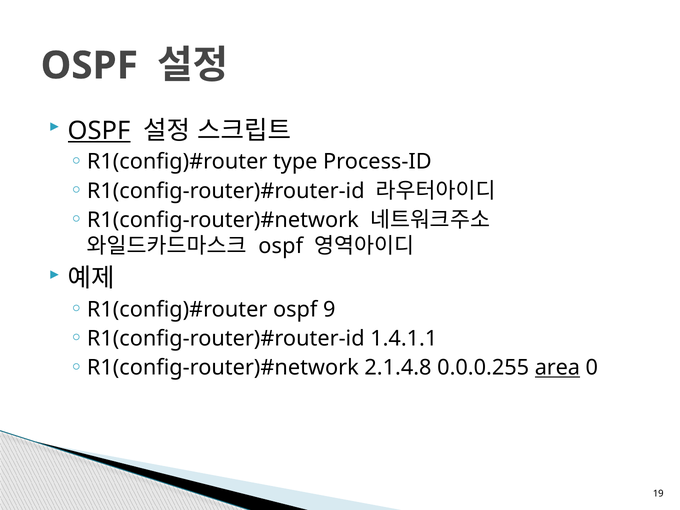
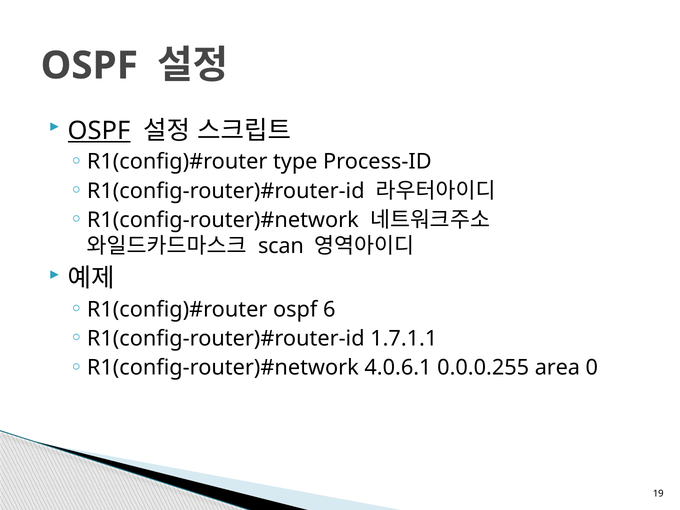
ospf at (281, 246): ospf -> scan
9: 9 -> 6
1.4.1.1: 1.4.1.1 -> 1.7.1.1
2.1.4.8: 2.1.4.8 -> 4.0.6.1
area underline: present -> none
